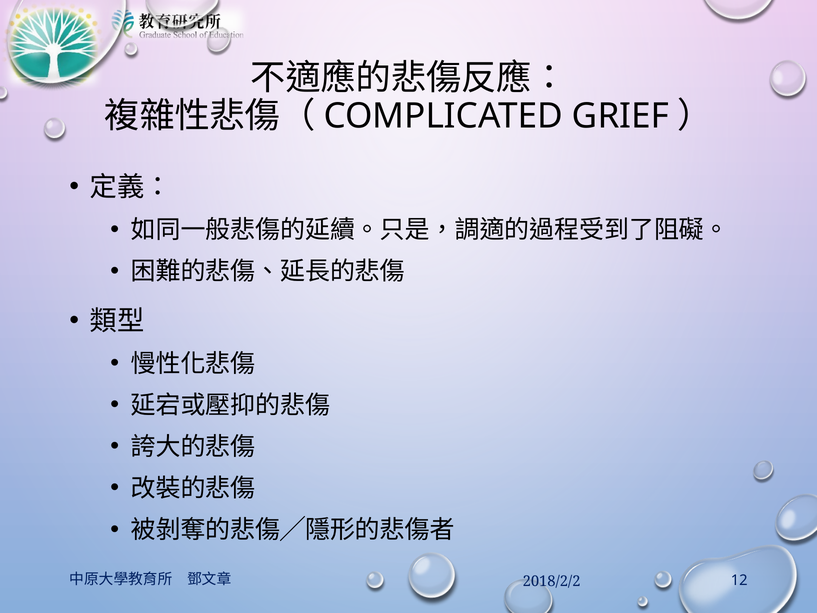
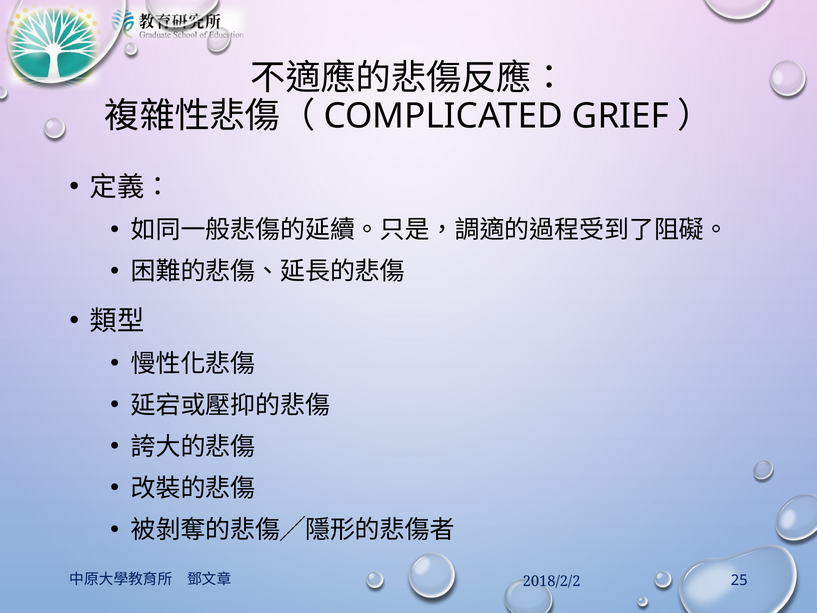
12: 12 -> 25
